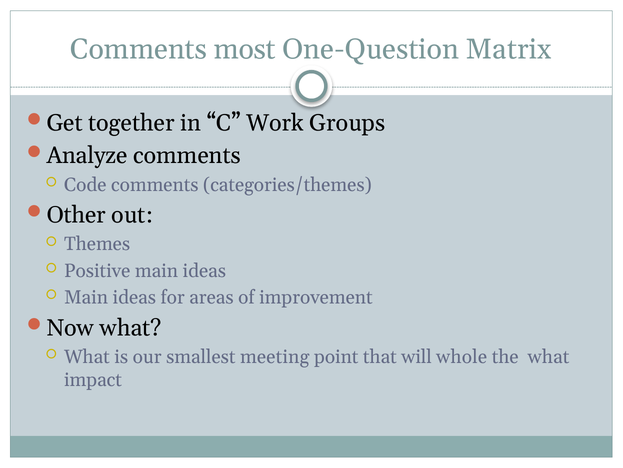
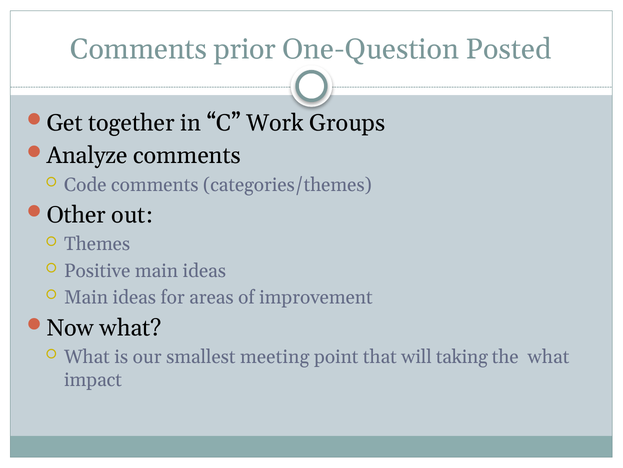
most: most -> prior
Matrix: Matrix -> Posted
whole: whole -> taking
